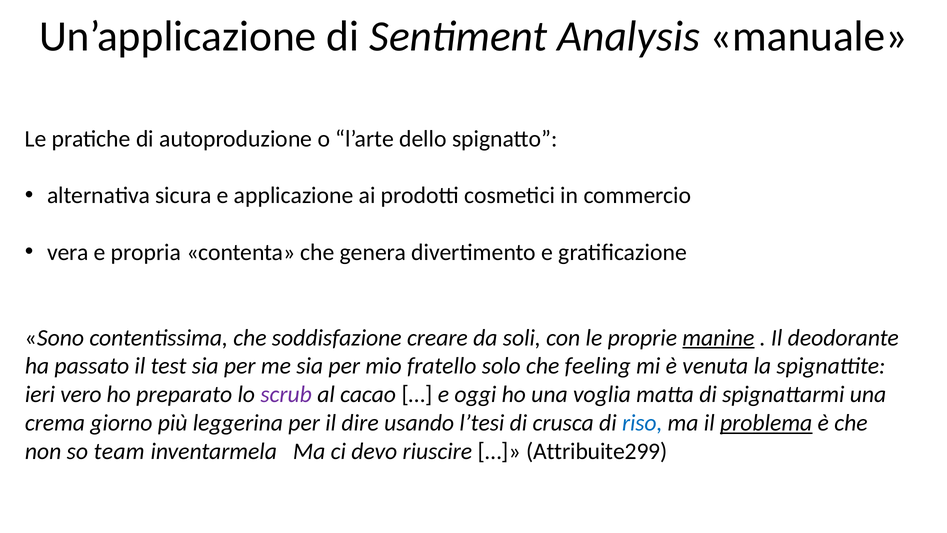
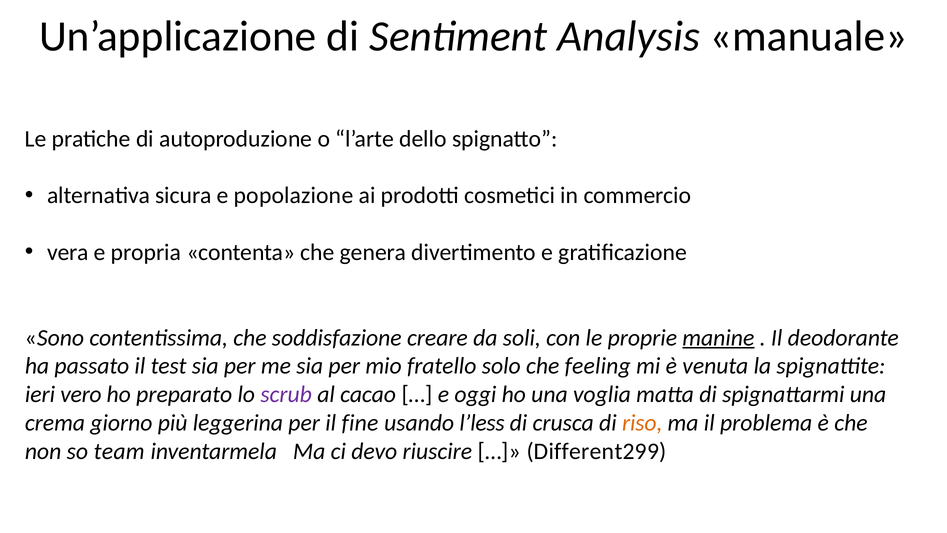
applicazione: applicazione -> popolazione
dire: dire -> fine
l’tesi: l’tesi -> l’less
riso colour: blue -> orange
problema underline: present -> none
Attribuite299: Attribuite299 -> Different299
